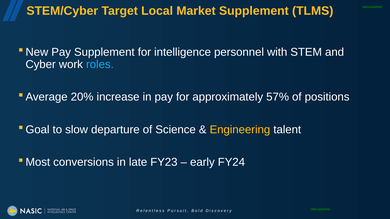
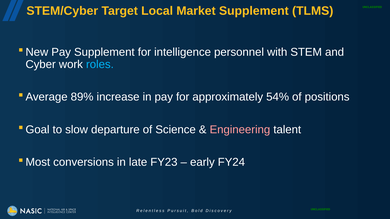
20%: 20% -> 89%
57%: 57% -> 54%
Engineering colour: yellow -> pink
